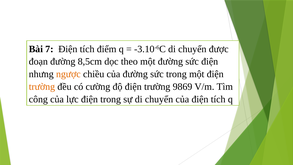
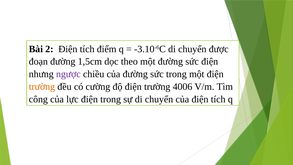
7: 7 -> 2
8,5cm: 8,5cm -> 1,5cm
ngược colour: orange -> purple
9869: 9869 -> 4006
